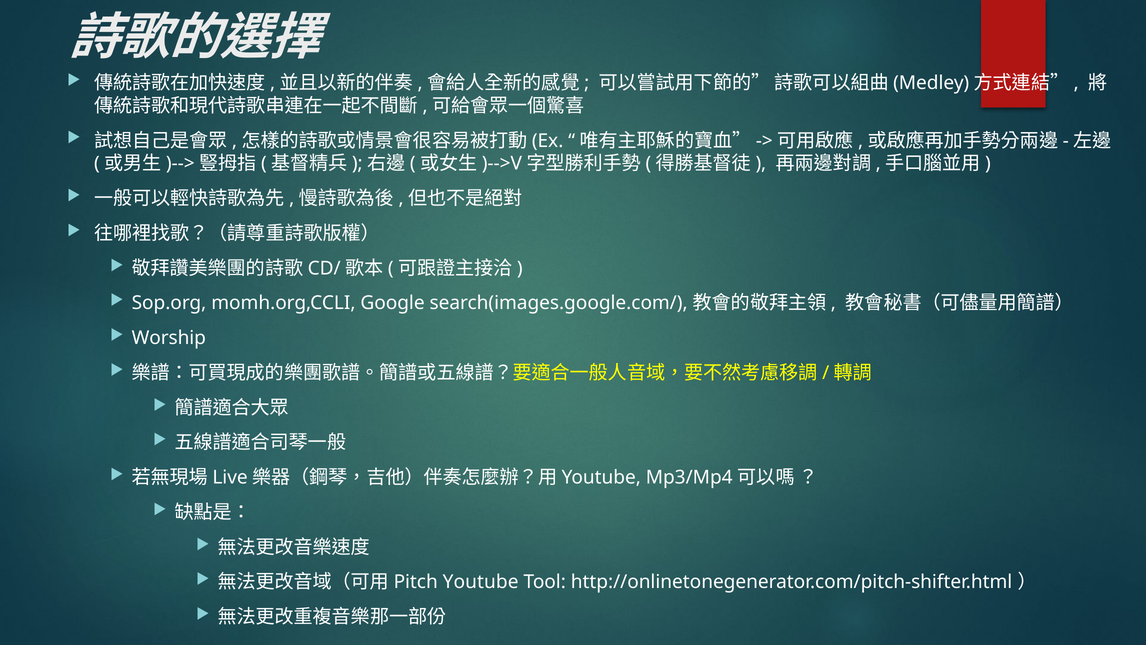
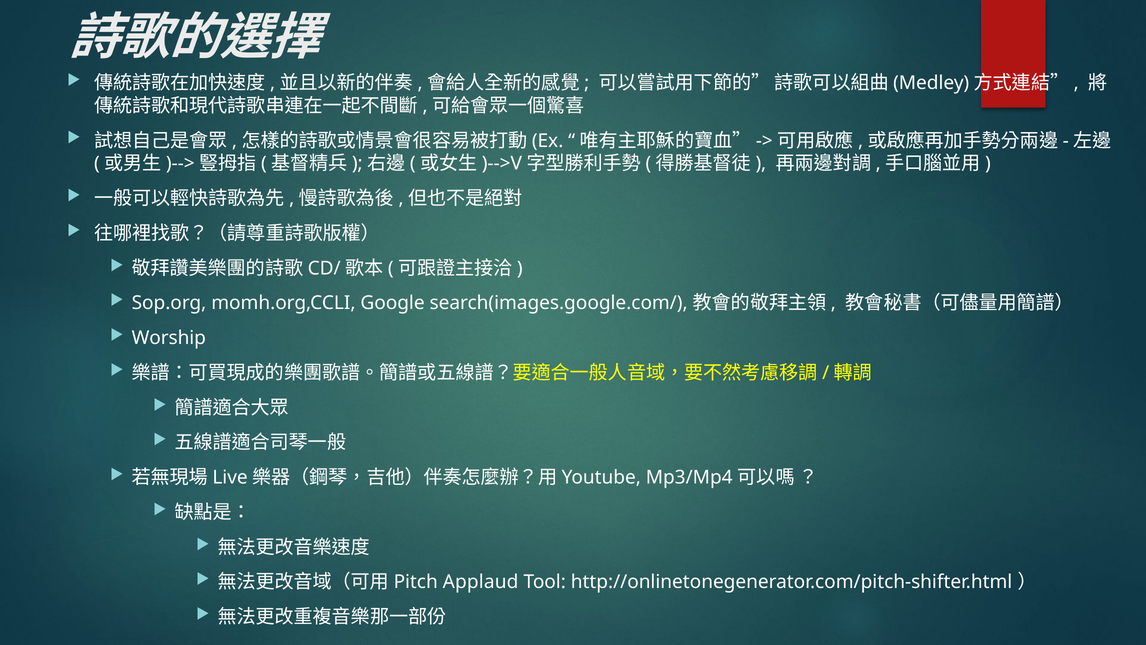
Youtube: Youtube -> Applaud
